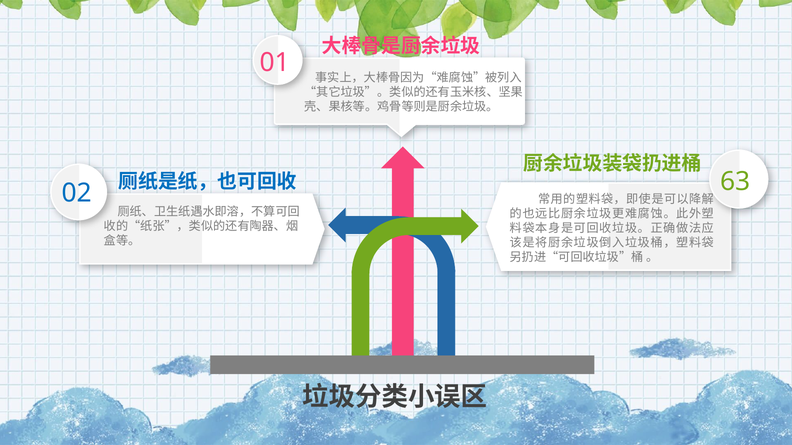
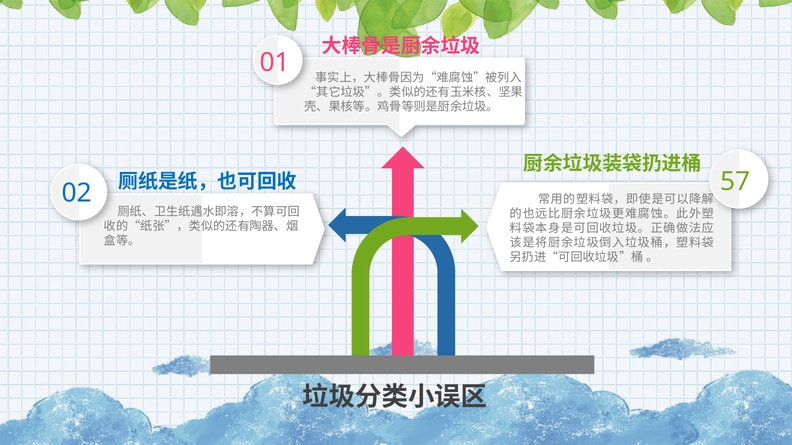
63: 63 -> 57
